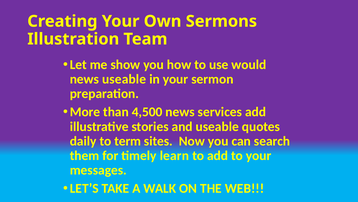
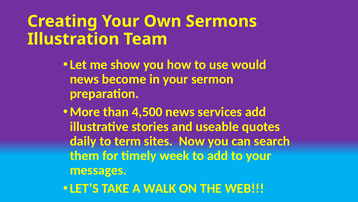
news useable: useable -> become
learn: learn -> week
